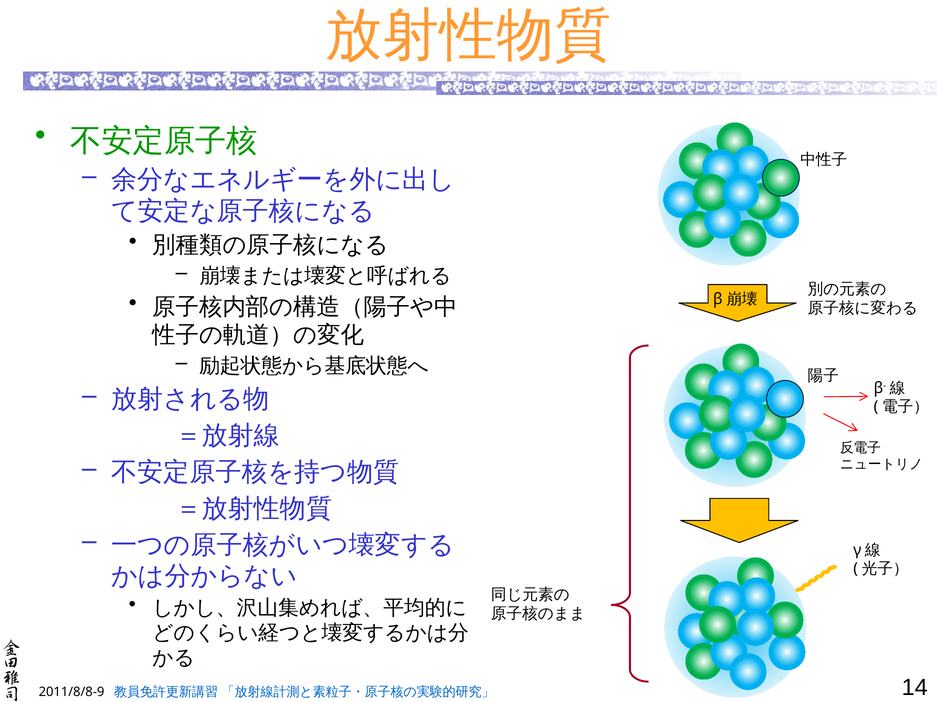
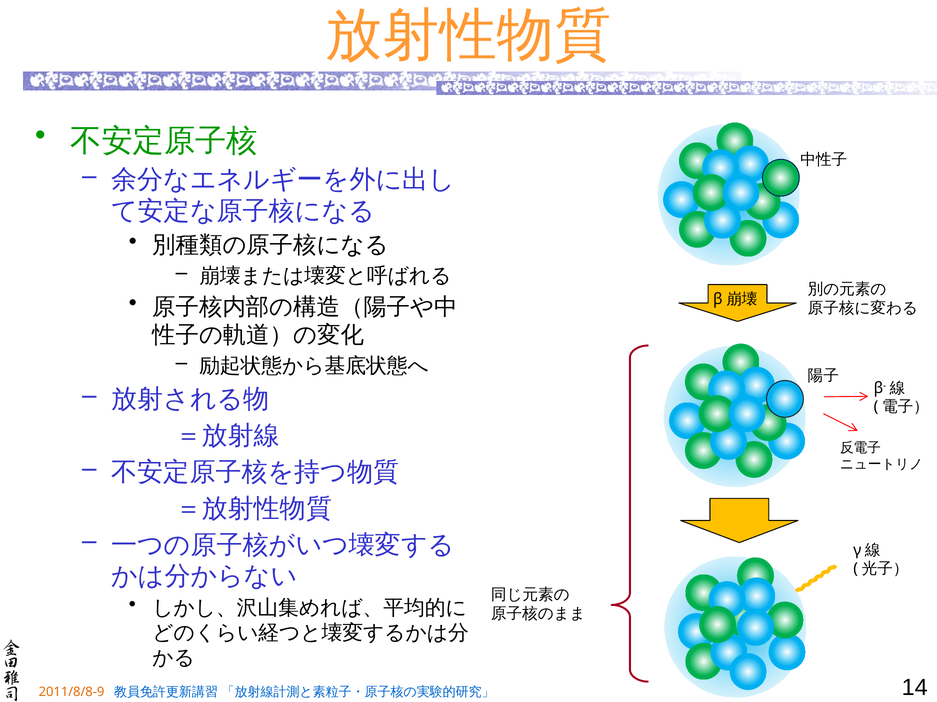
2011/8/8-9 colour: black -> orange
